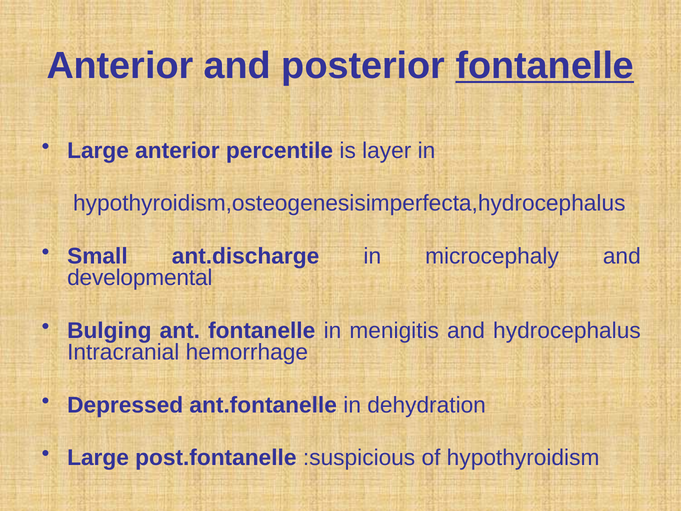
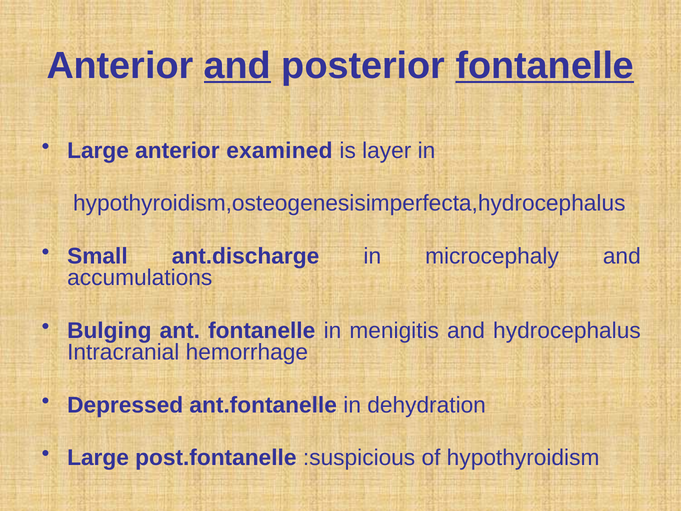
and at (237, 66) underline: none -> present
percentile: percentile -> examined
developmental: developmental -> accumulations
